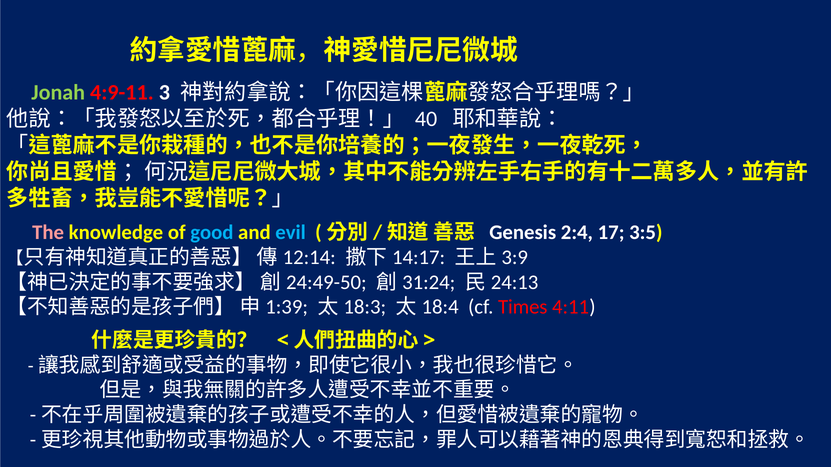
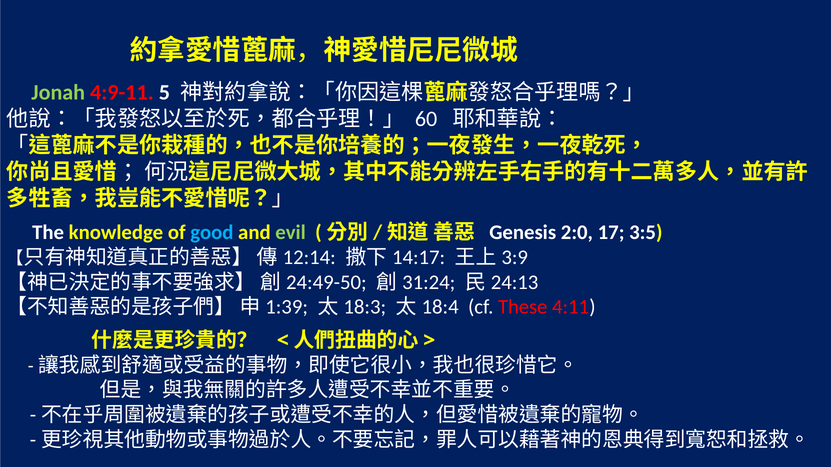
3: 3 -> 5
40: 40 -> 60
The colour: pink -> white
evil colour: light blue -> light green
2:4: 2:4 -> 2:0
Times: Times -> These
